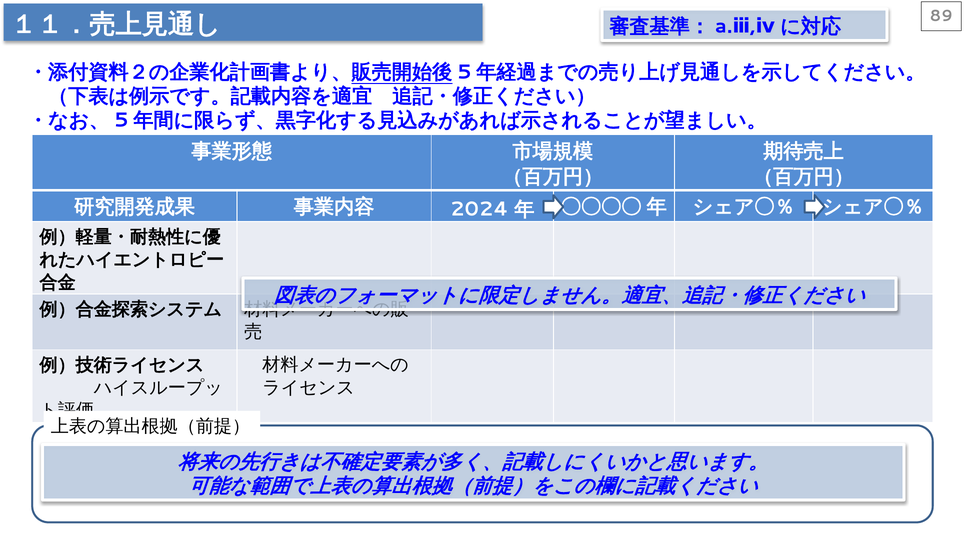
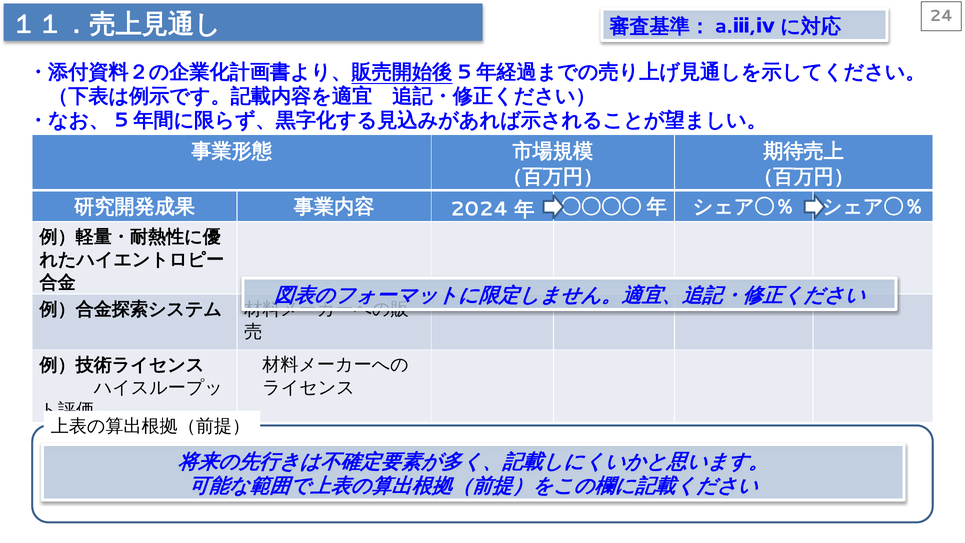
89: 89 -> 24
